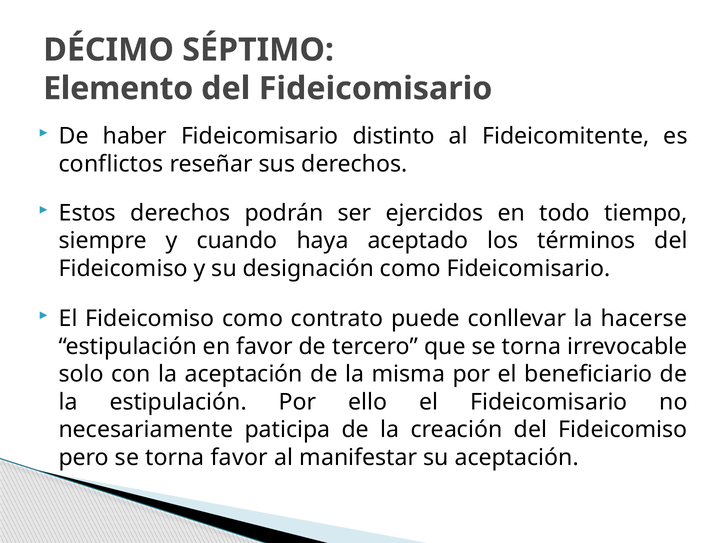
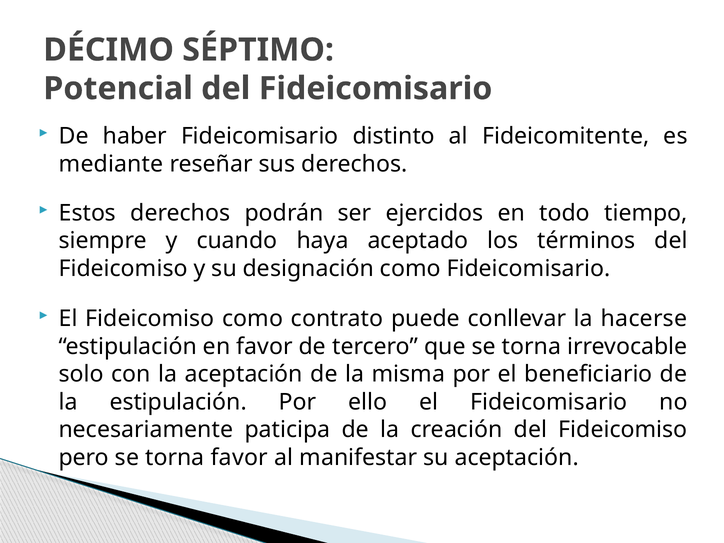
Elemento: Elemento -> Potencial
conflictos: conflictos -> mediante
